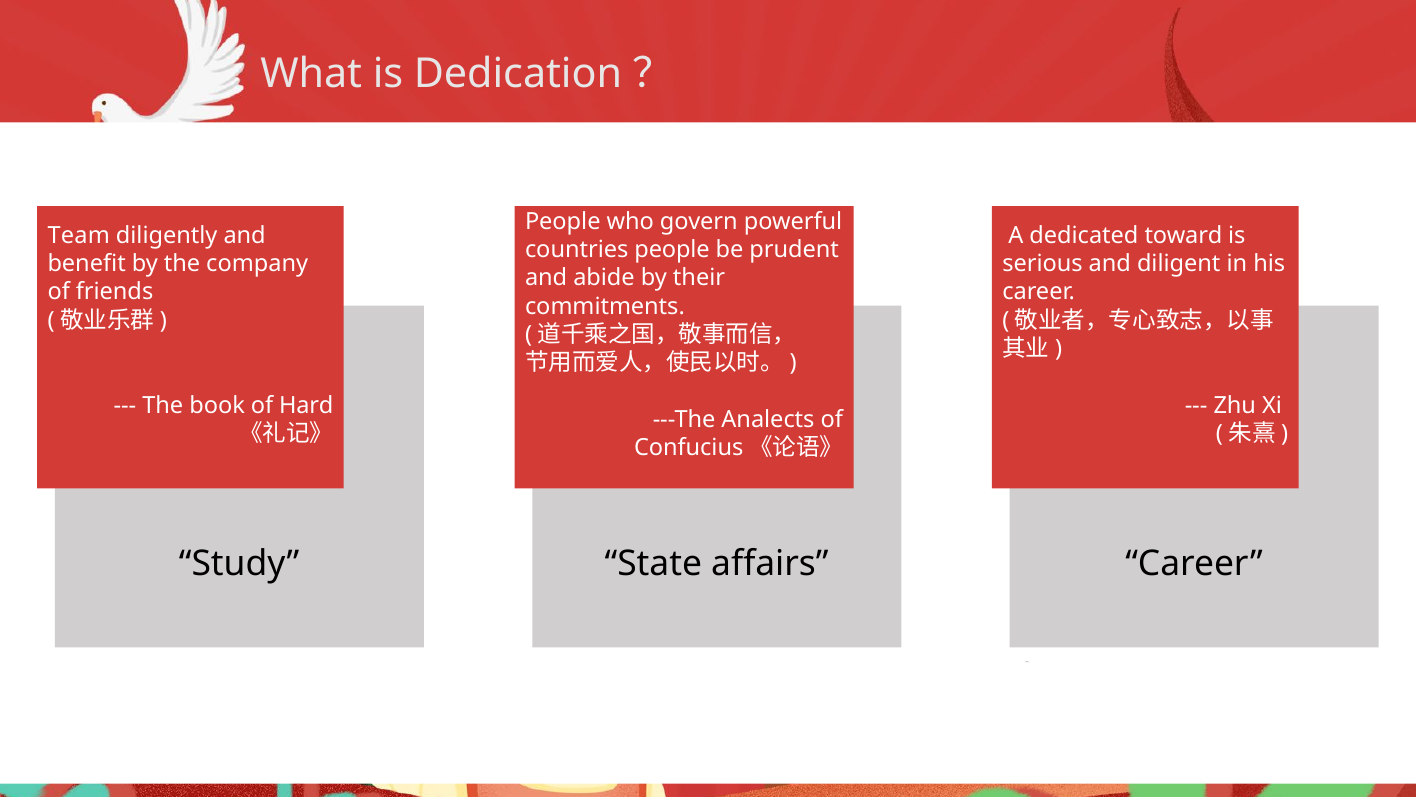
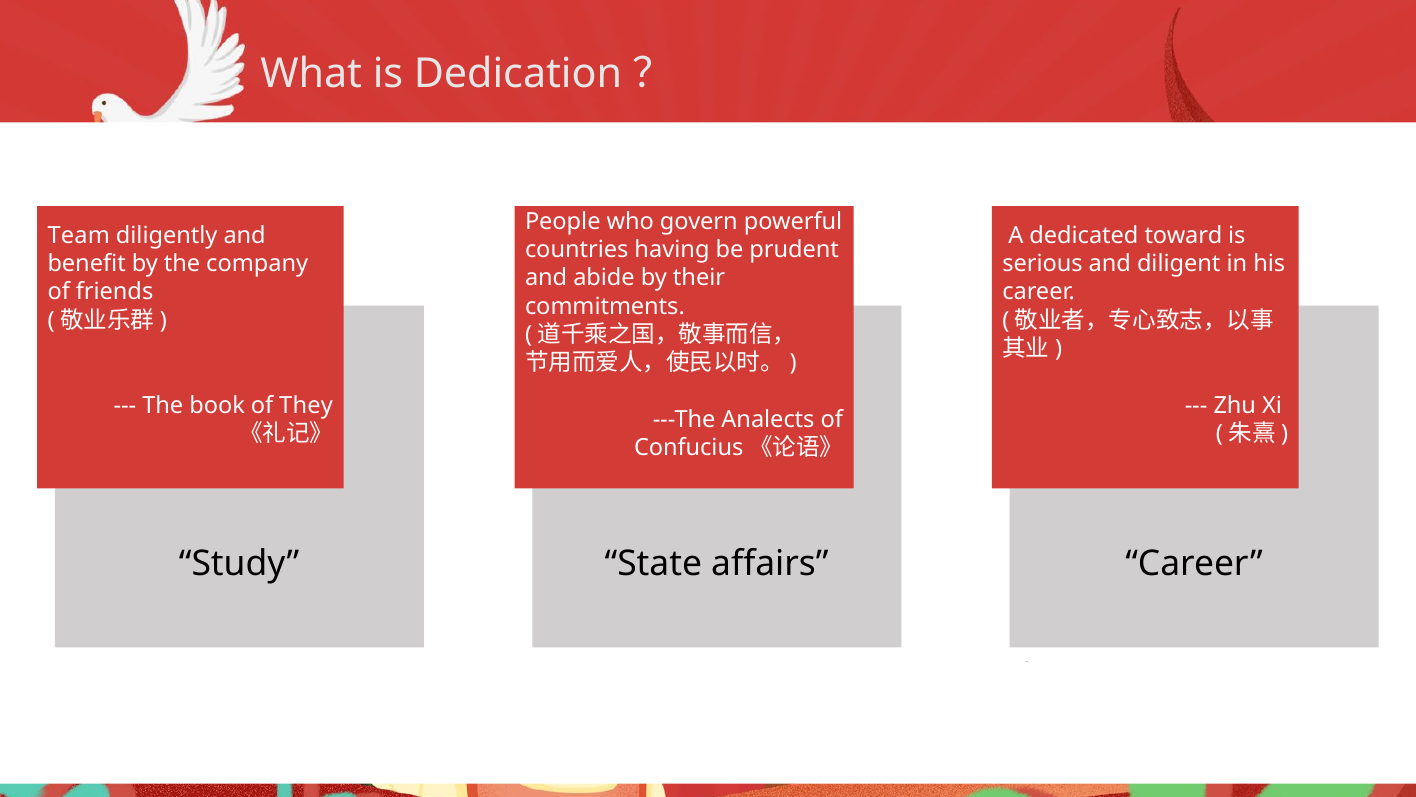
countries people: people -> having
Hard: Hard -> They
